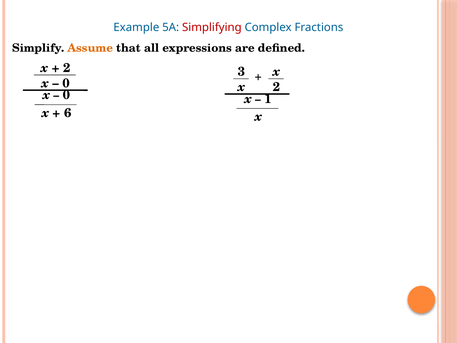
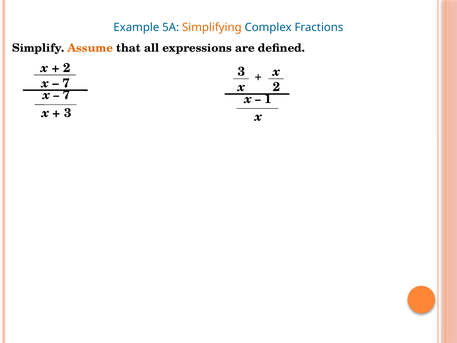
Simplifying colour: red -> orange
0 at (66, 83): 0 -> 7
0 at (66, 95): 0 -> 7
6 at (68, 113): 6 -> 3
